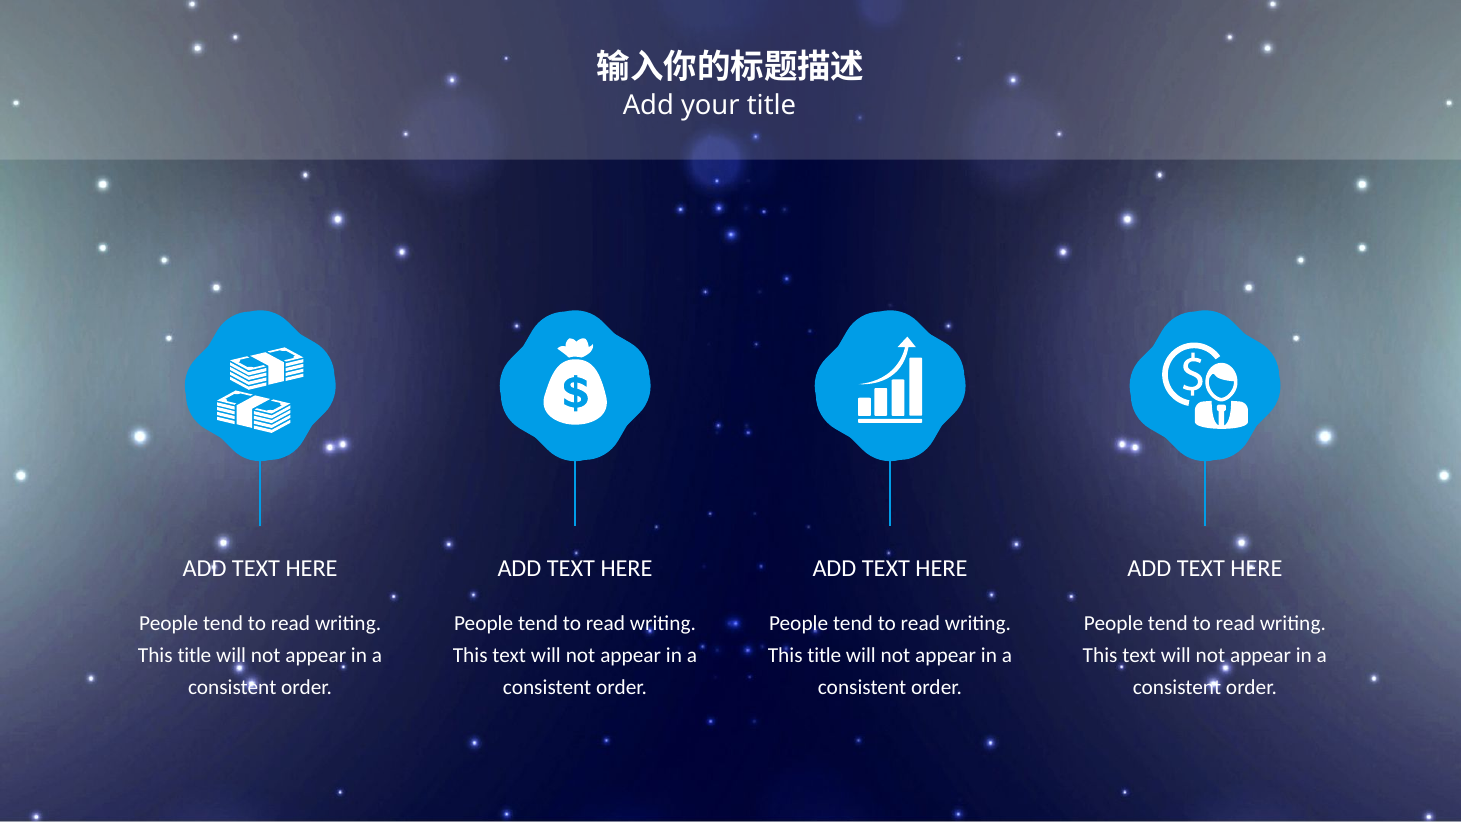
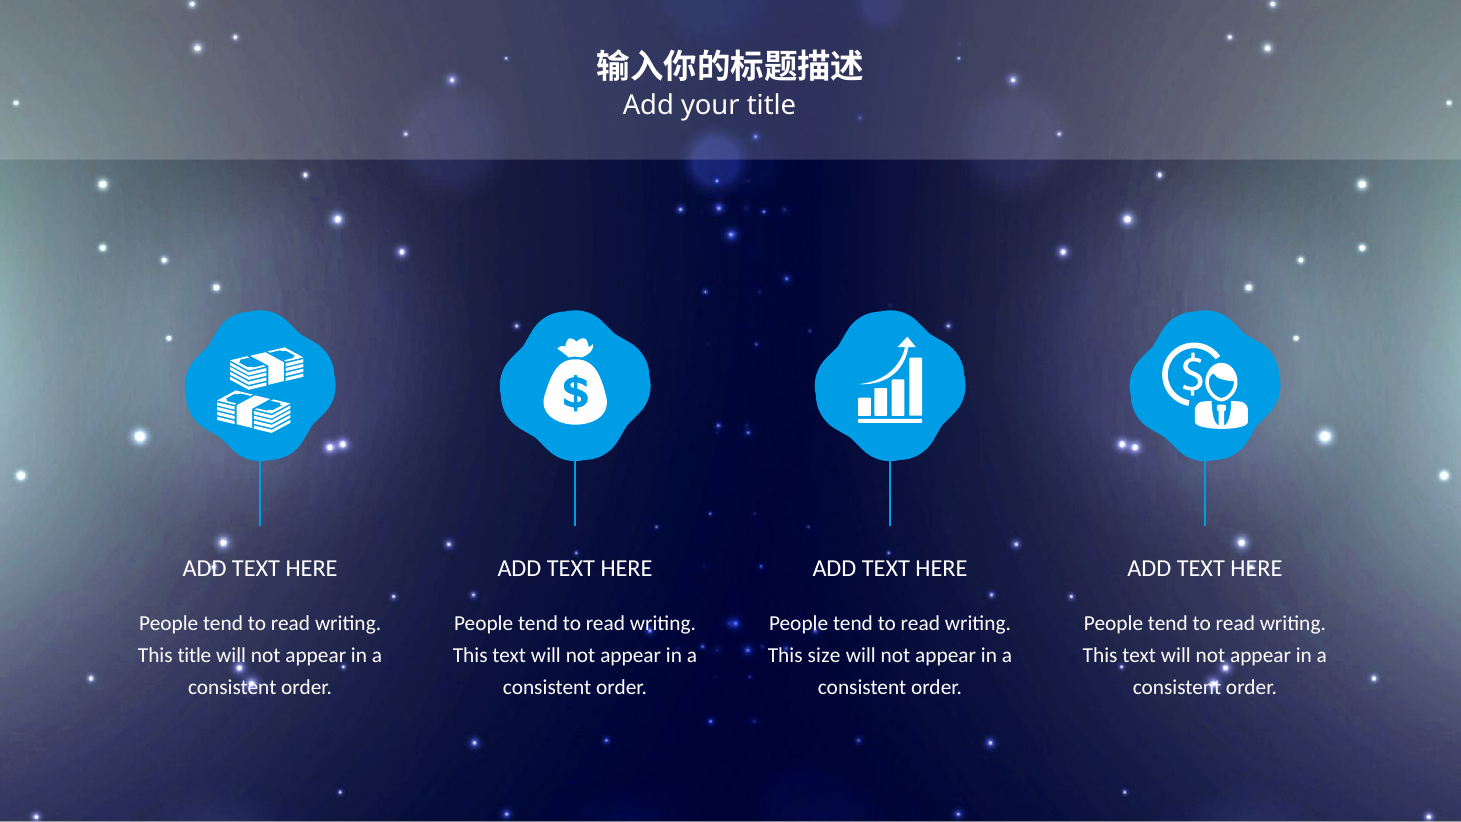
title at (824, 655): title -> size
